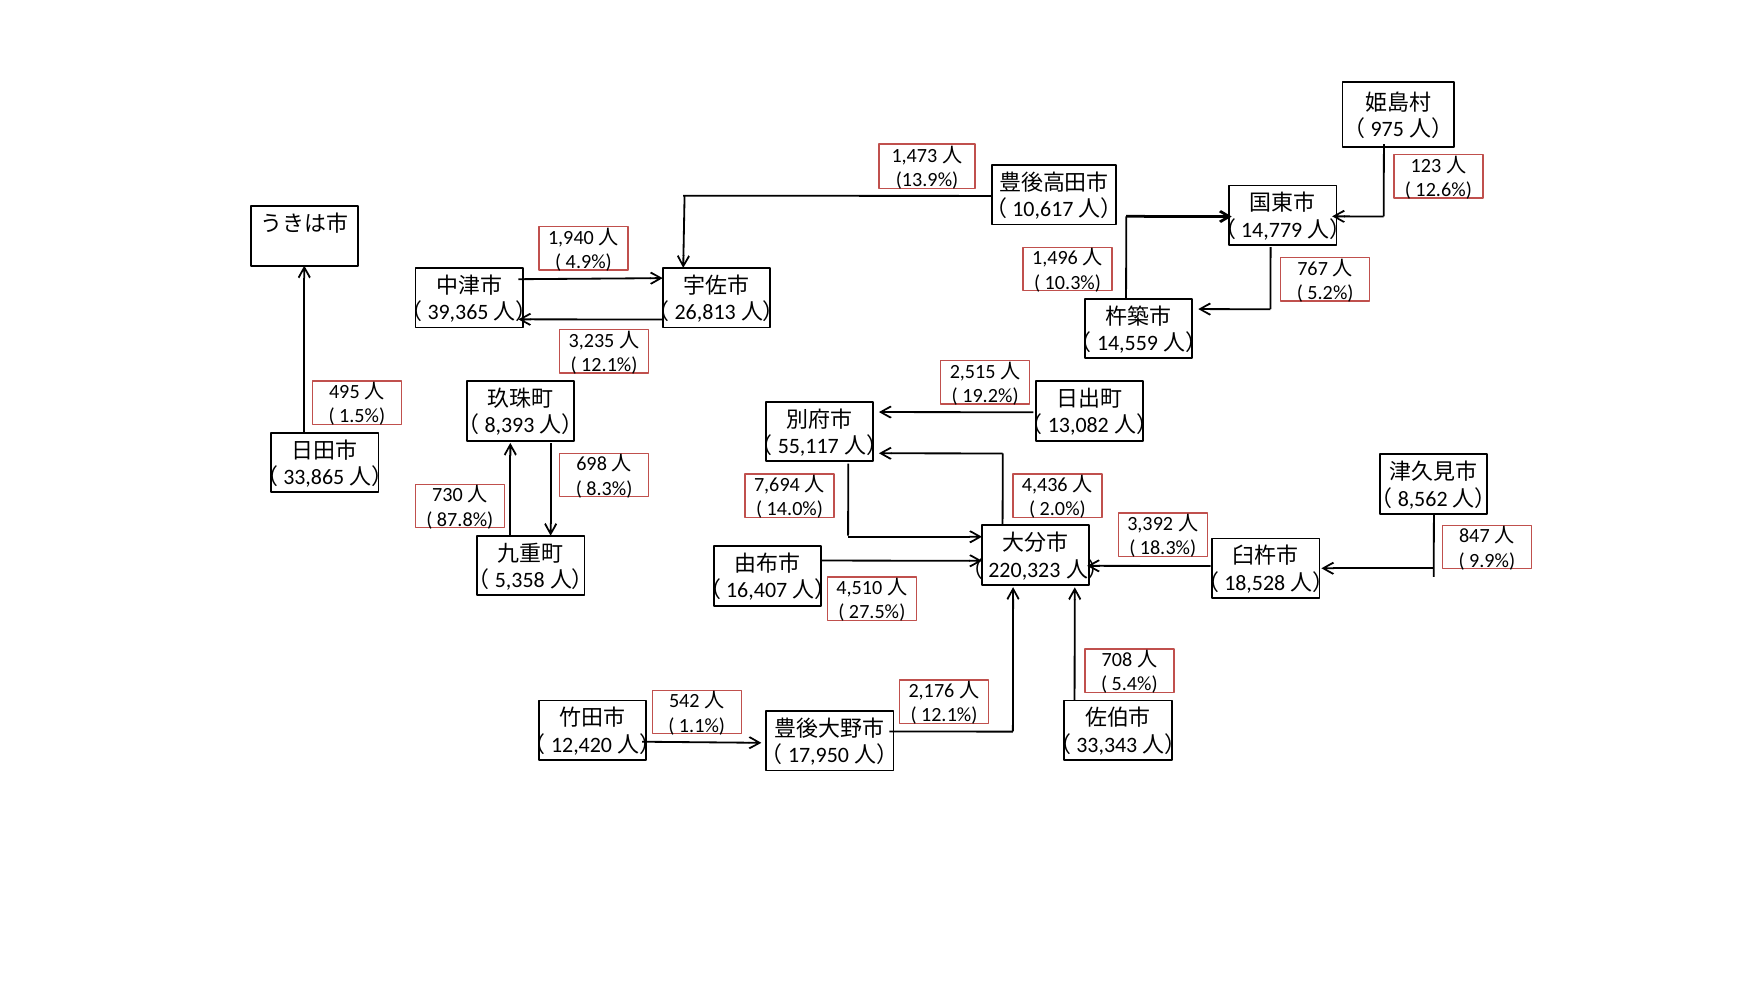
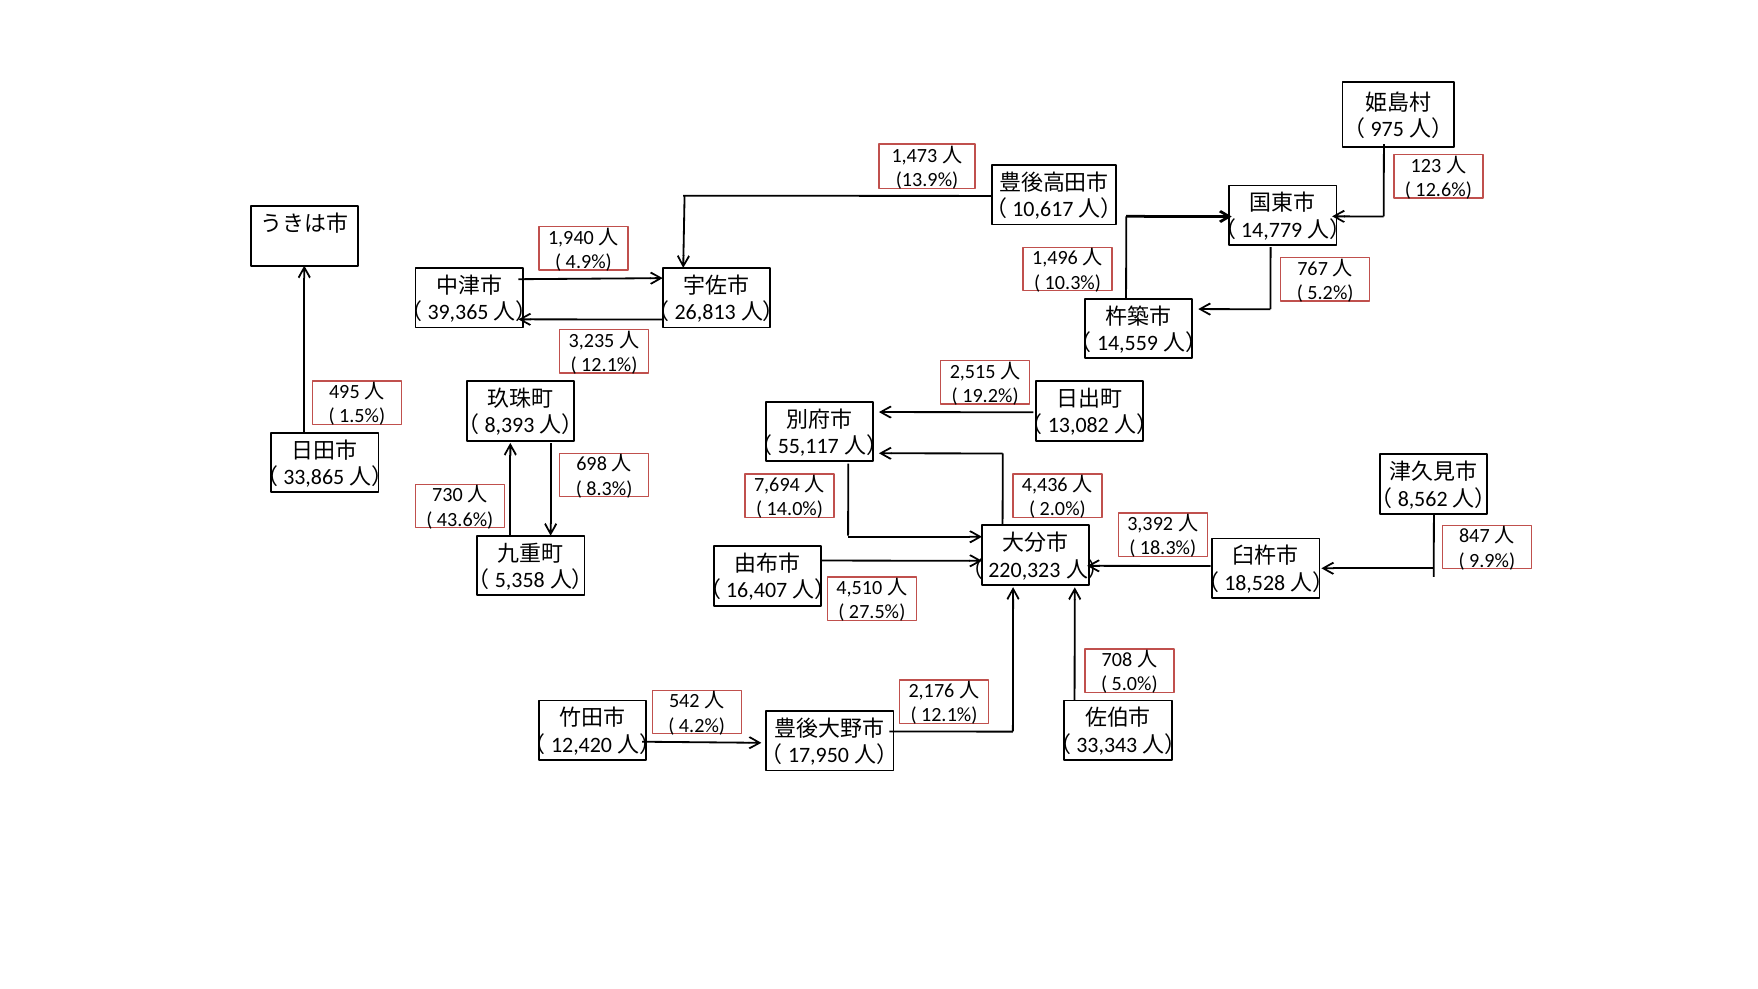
87.8%: 87.8% -> 43.6%
5.4%: 5.4% -> 5.0%
1.1%: 1.1% -> 4.2%
